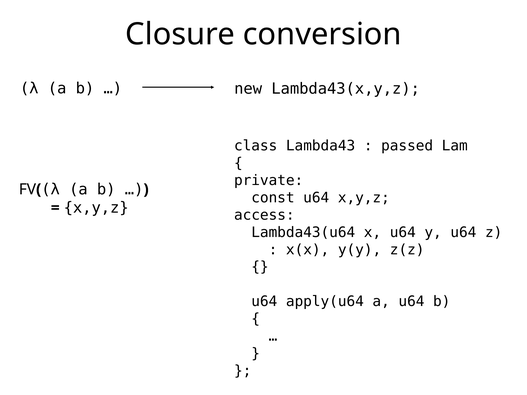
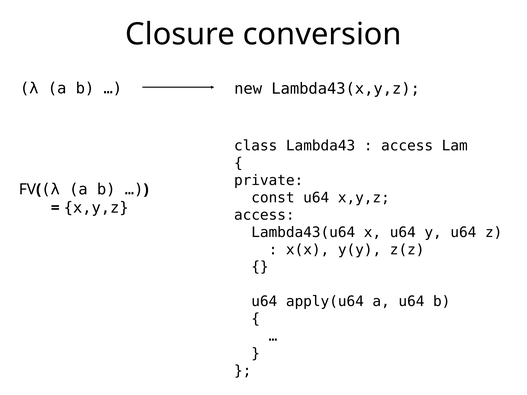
passed at (407, 146): passed -> access
